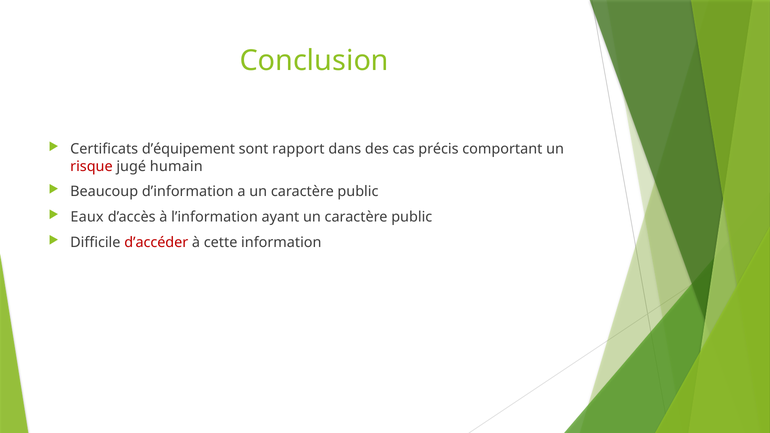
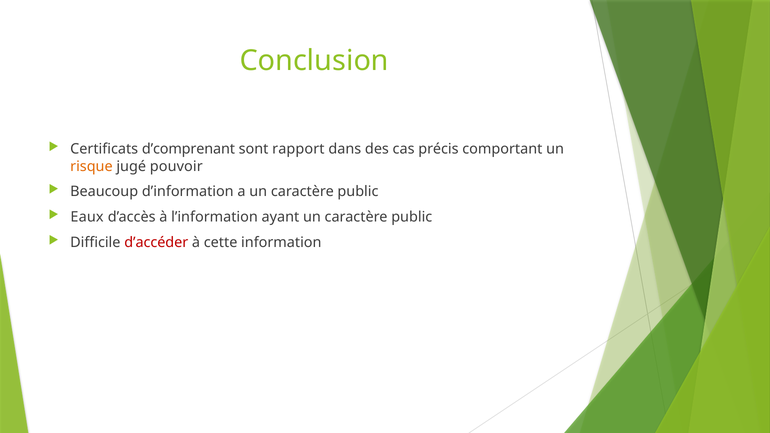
d’équipement: d’équipement -> d’comprenant
risque colour: red -> orange
humain: humain -> pouvoir
